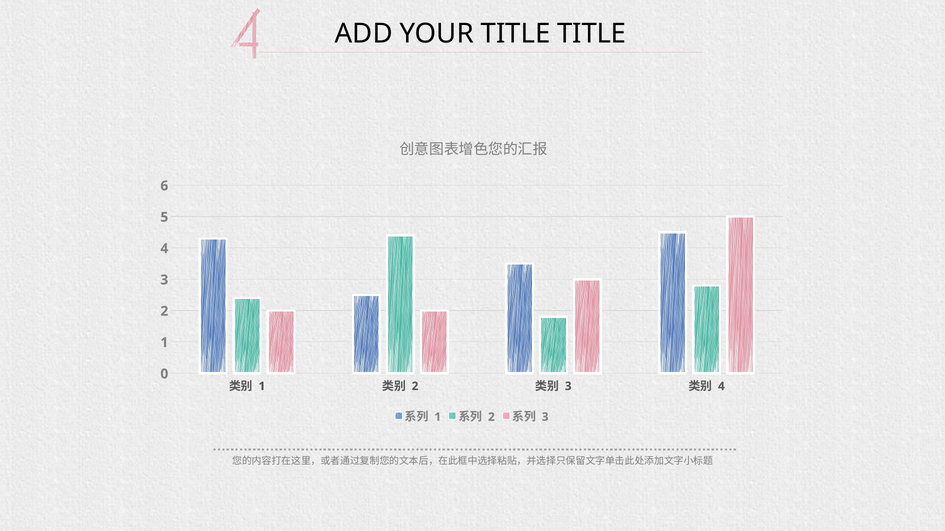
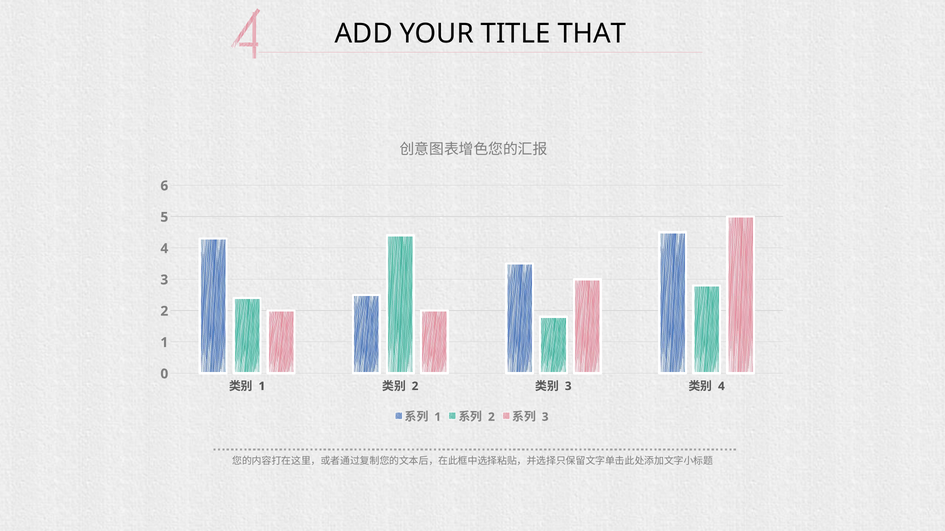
TITLE TITLE: TITLE -> THAT
